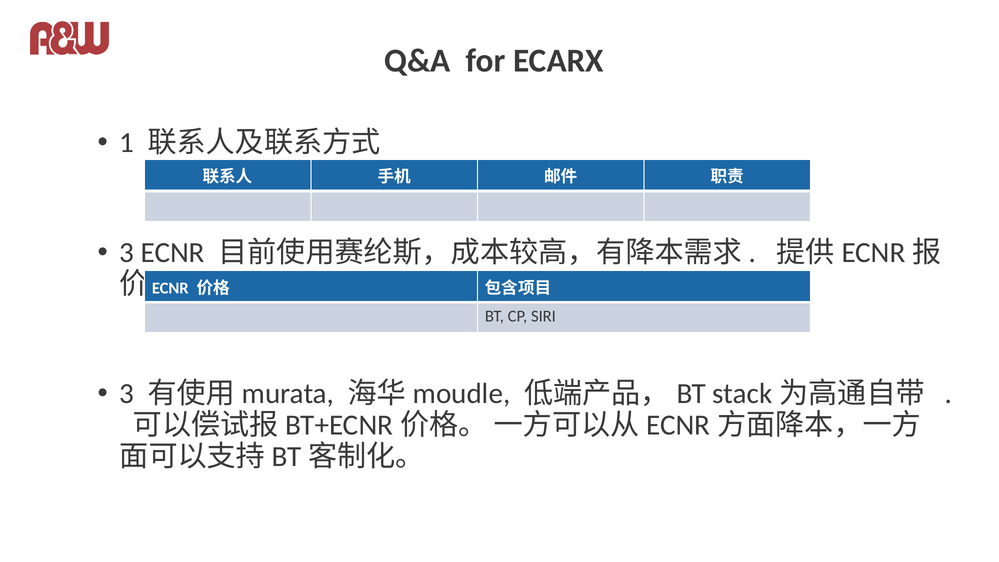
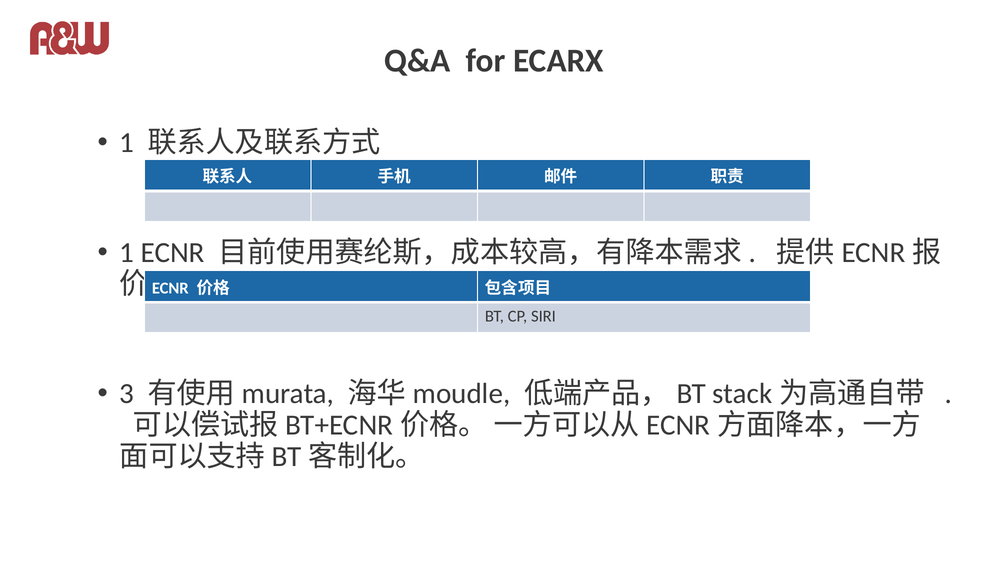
3 at (127, 253): 3 -> 1
